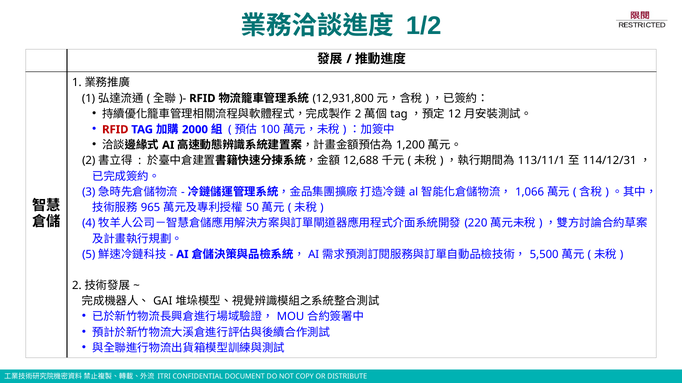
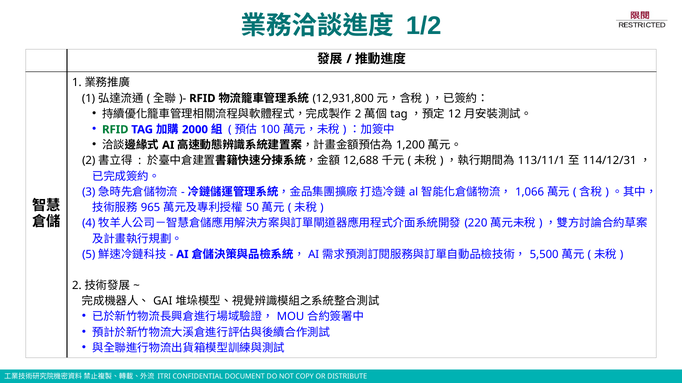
RFID at (115, 130) colour: red -> green
